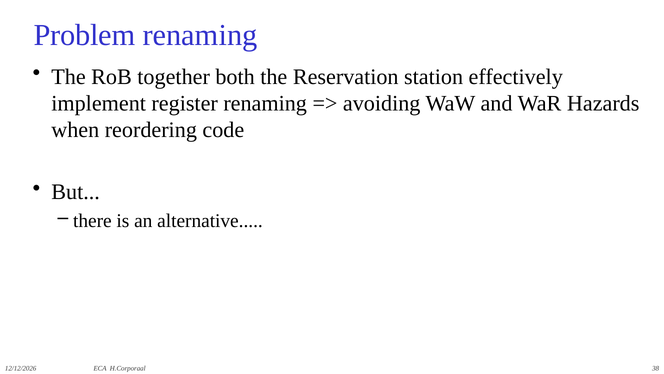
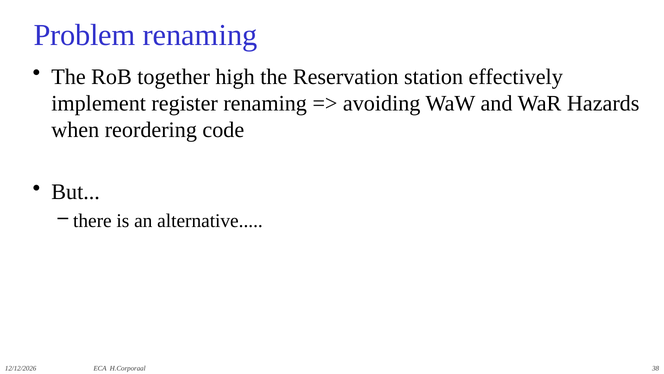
both: both -> high
